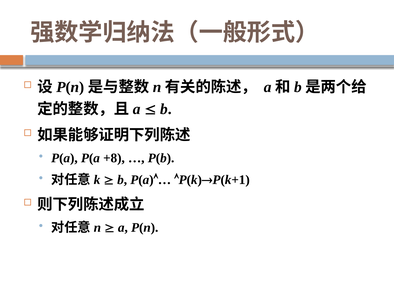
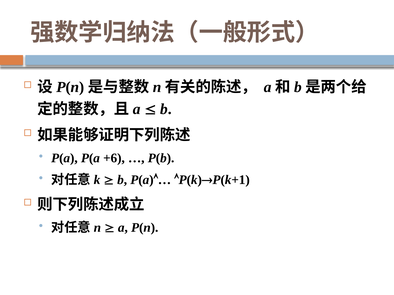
+8: +8 -> +6
